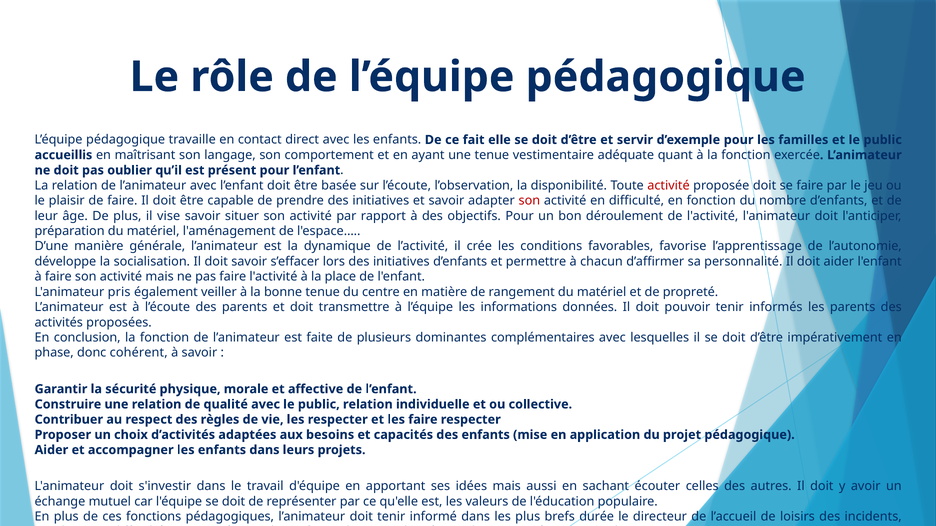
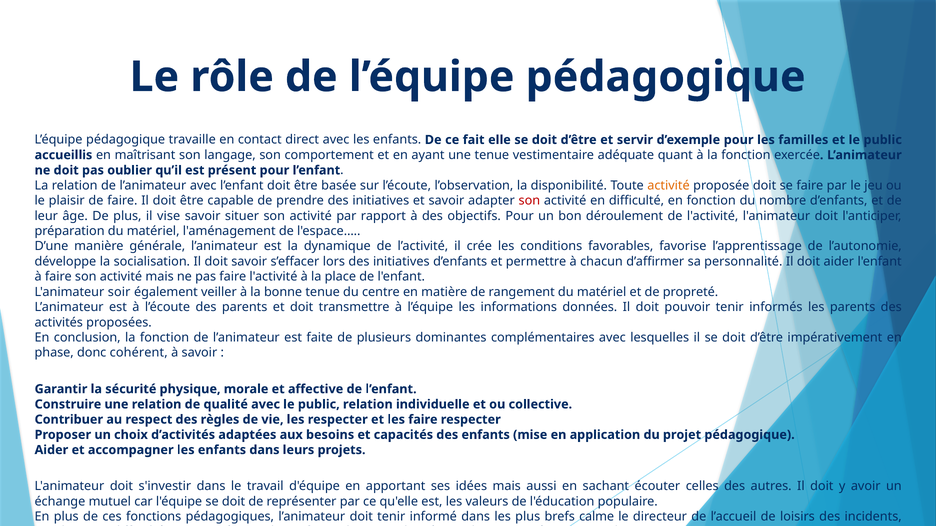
activité at (669, 186) colour: red -> orange
pris: pris -> soir
durée: durée -> calme
